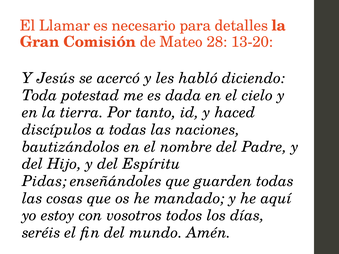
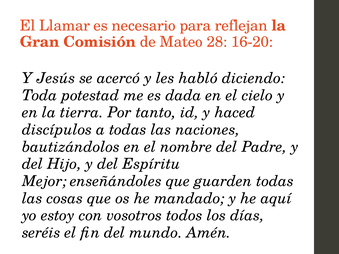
detalles: detalles -> reflejan
13-20: 13-20 -> 16-20
Pidas: Pidas -> Mejor
